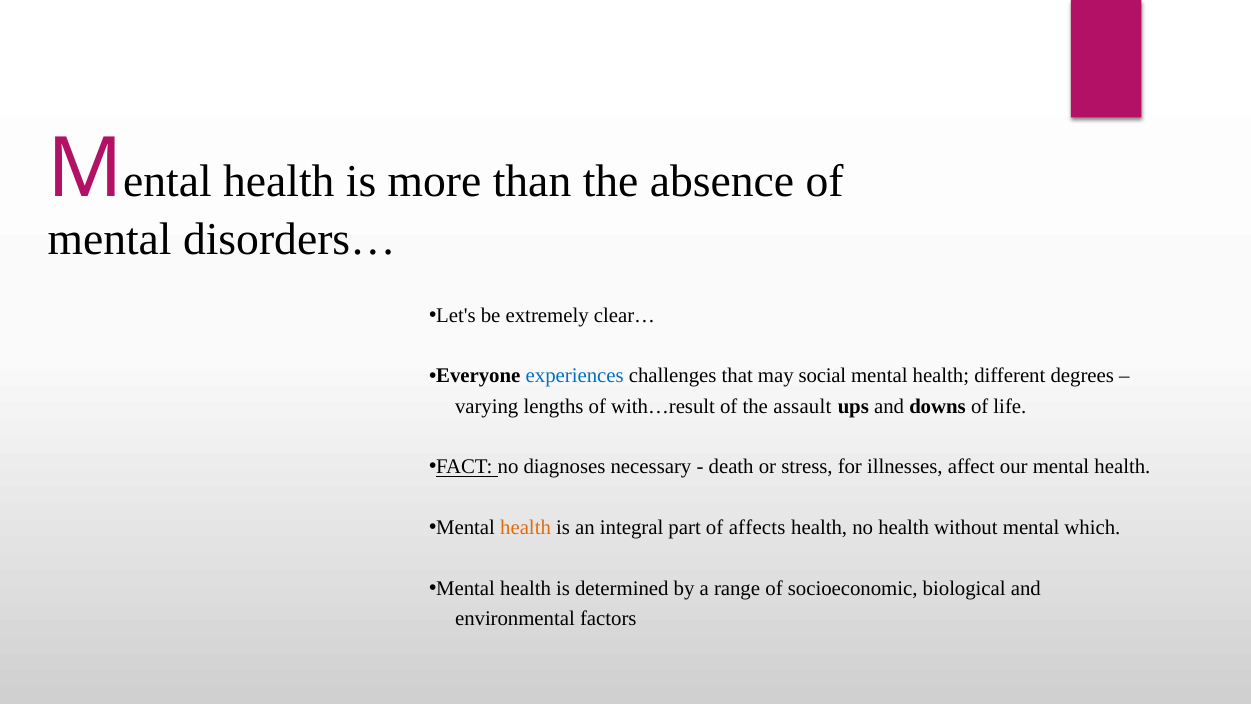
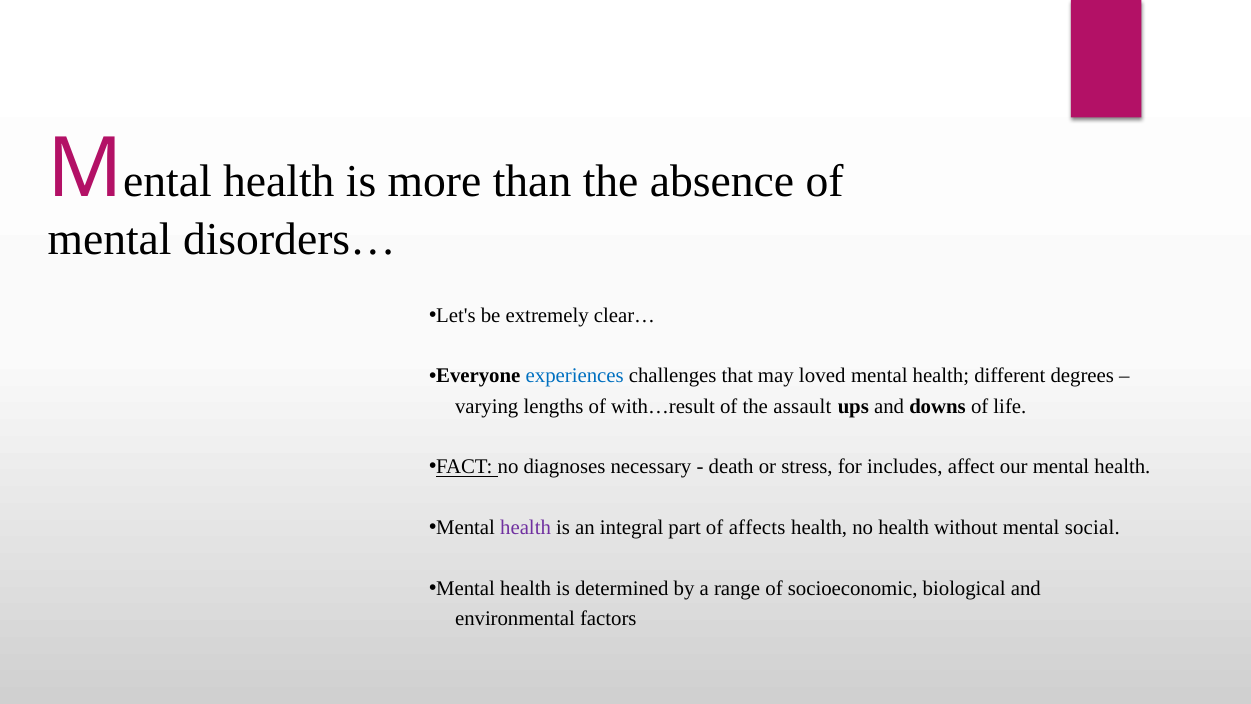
social: social -> loved
illnesses: illnesses -> includes
health at (526, 527) colour: orange -> purple
which: which -> social
